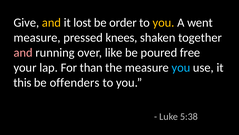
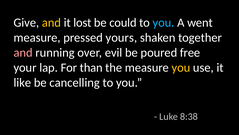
order: order -> could
you at (163, 22) colour: yellow -> light blue
knees: knees -> yours
like: like -> evil
you at (181, 67) colour: light blue -> yellow
this: this -> like
offenders: offenders -> cancelling
5:38: 5:38 -> 8:38
